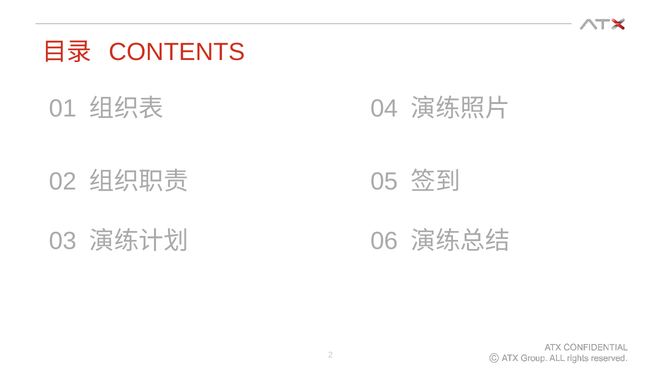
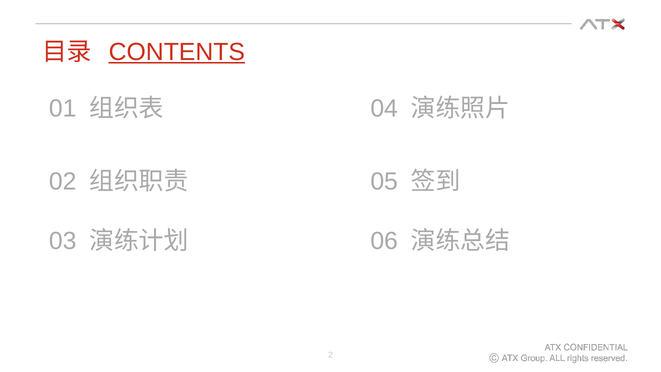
CONTENTS underline: none -> present
